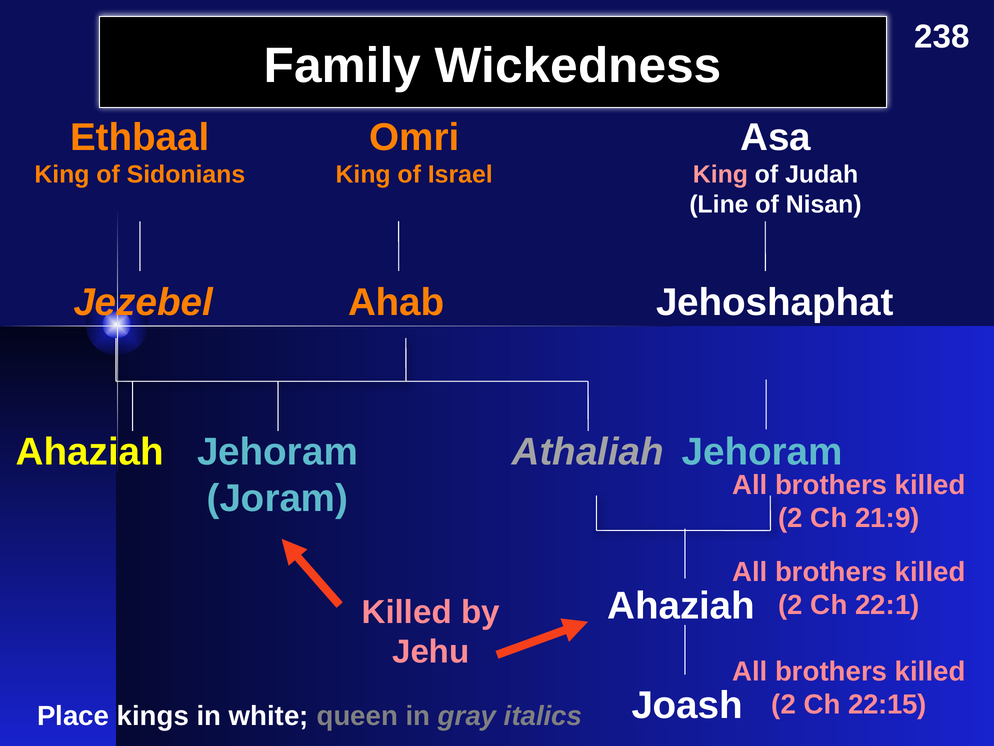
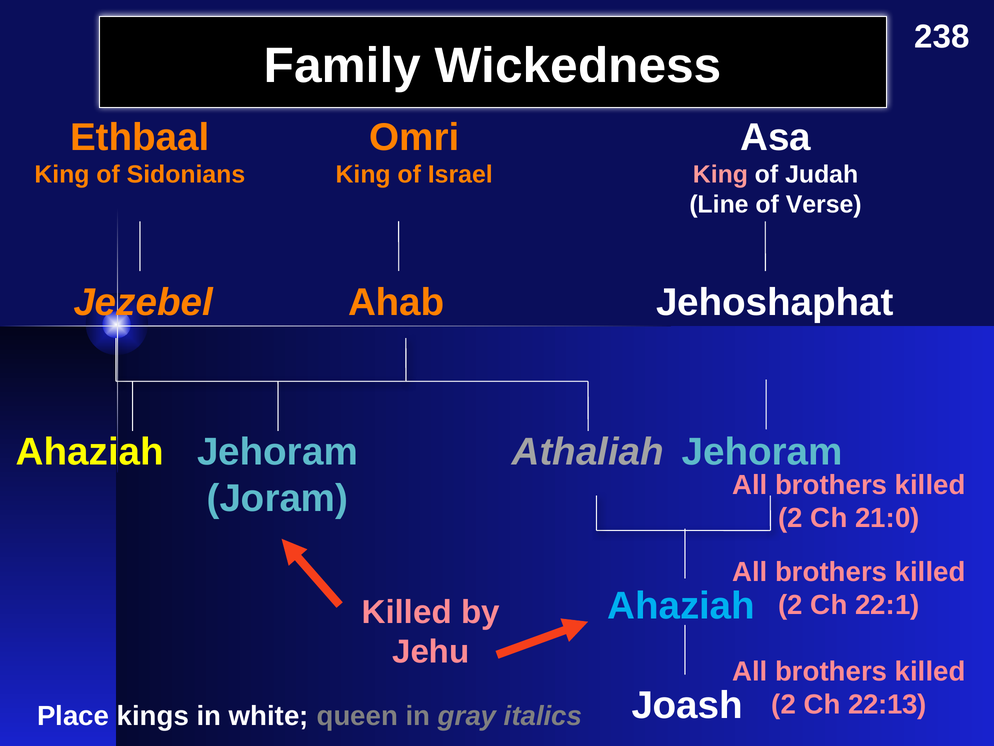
Nisan: Nisan -> Verse
21:9: 21:9 -> 21:0
Ahaziah at (681, 606) colour: white -> light blue
22:15: 22:15 -> 22:13
